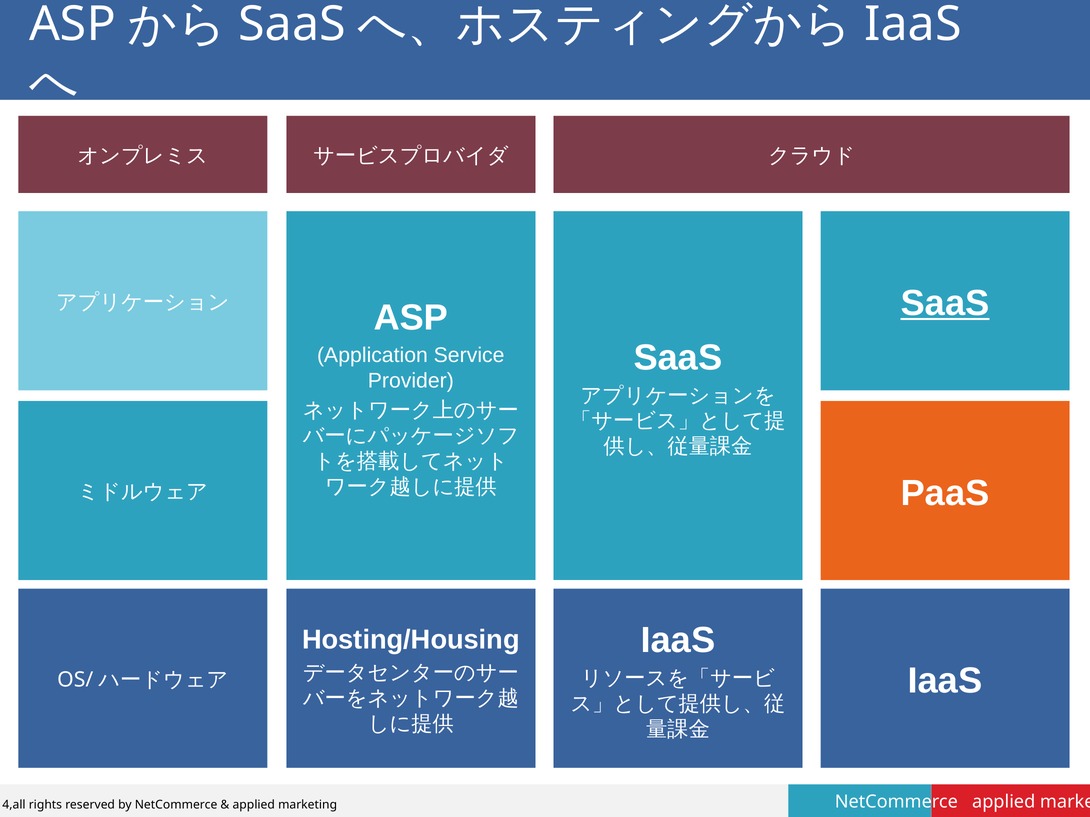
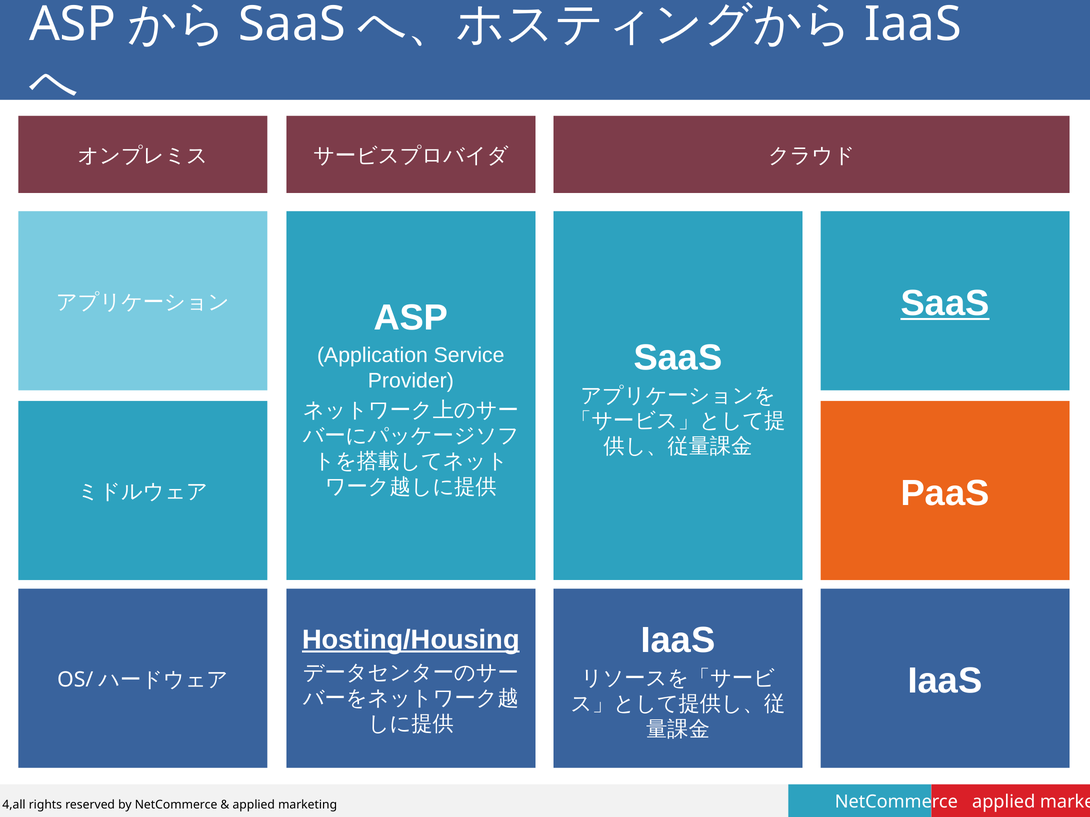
Hosting/Housing underline: none -> present
